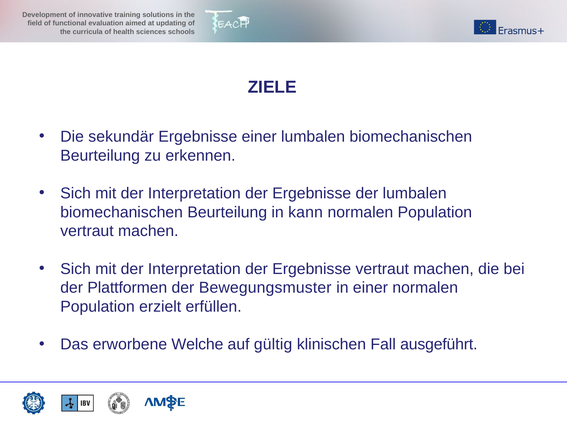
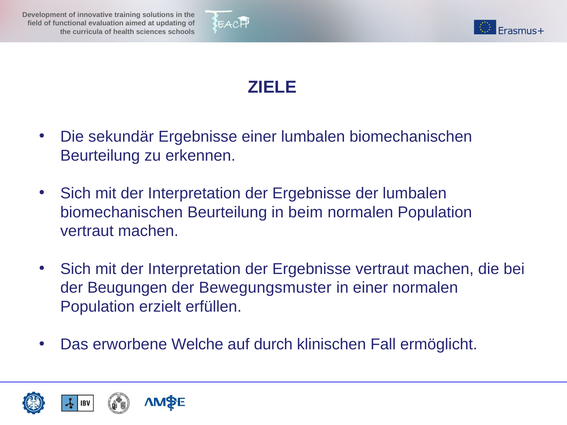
kann: kann -> beim
Plattformen: Plattformen -> Beugungen
gültig: gültig -> durch
ausgeführt: ausgeführt -> ermöglicht
